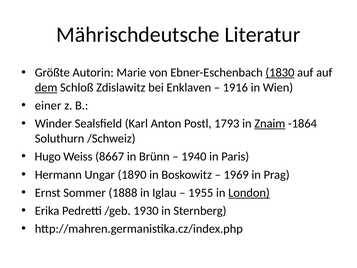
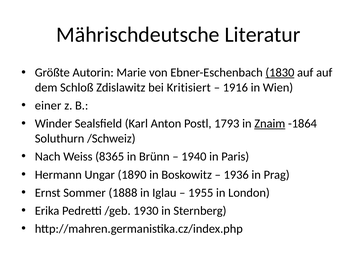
dem underline: present -> none
Enklaven: Enklaven -> Kritisiert
Hugo: Hugo -> Nach
8667: 8667 -> 8365
1969: 1969 -> 1936
London underline: present -> none
